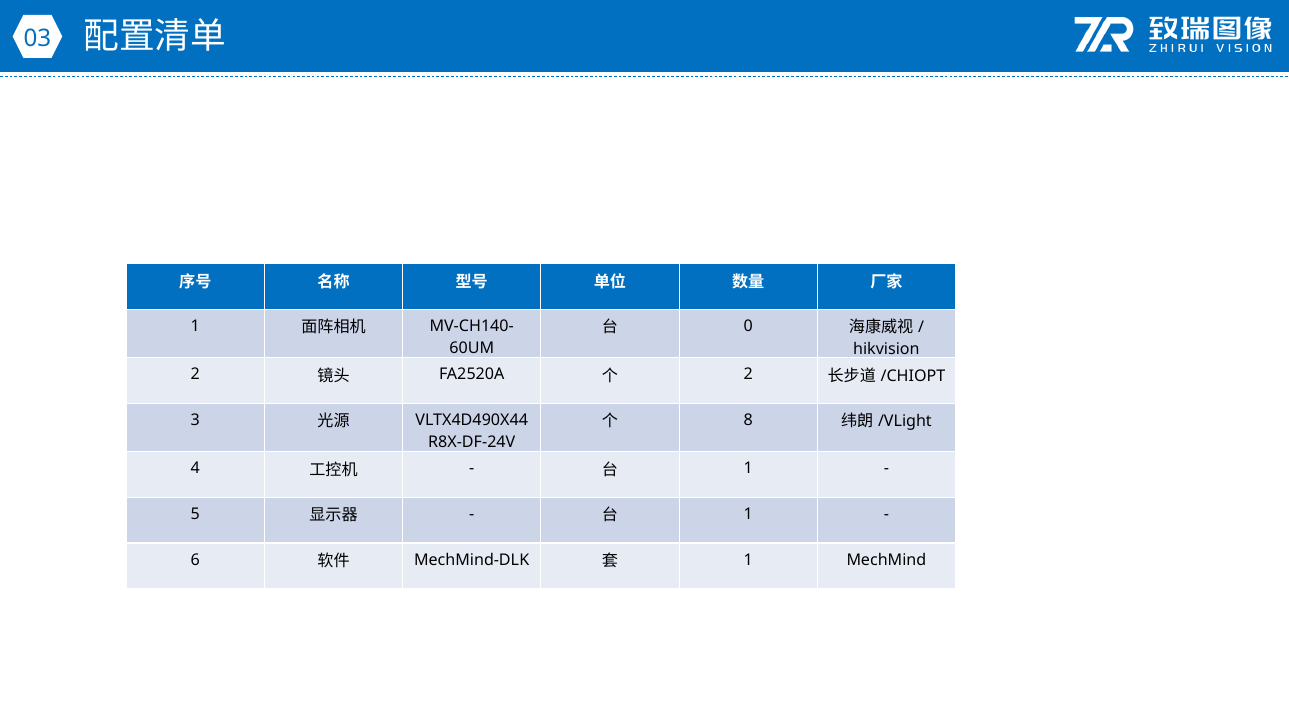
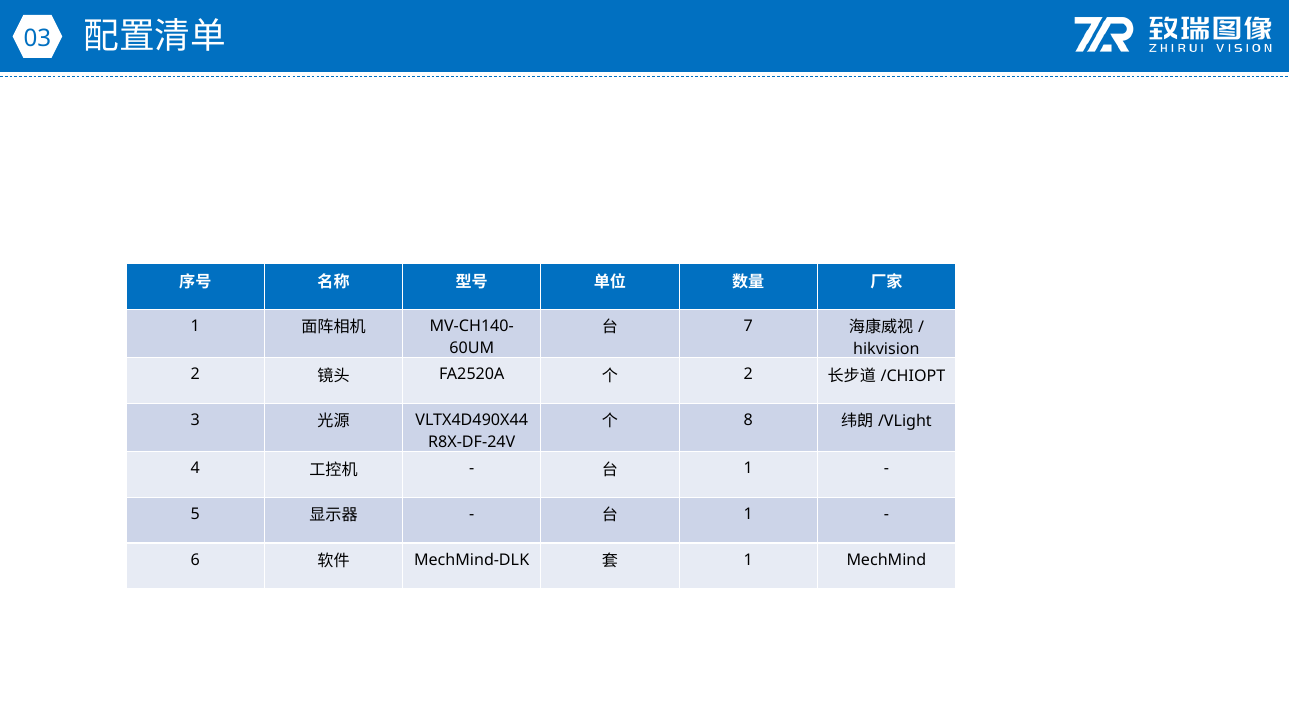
0: 0 -> 7
